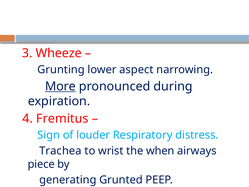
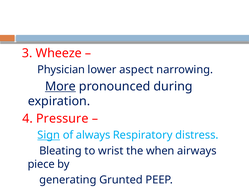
Grunting: Grunting -> Physician
Fremitus: Fremitus -> Pressure
Sign underline: none -> present
louder: louder -> always
Trachea: Trachea -> Bleating
